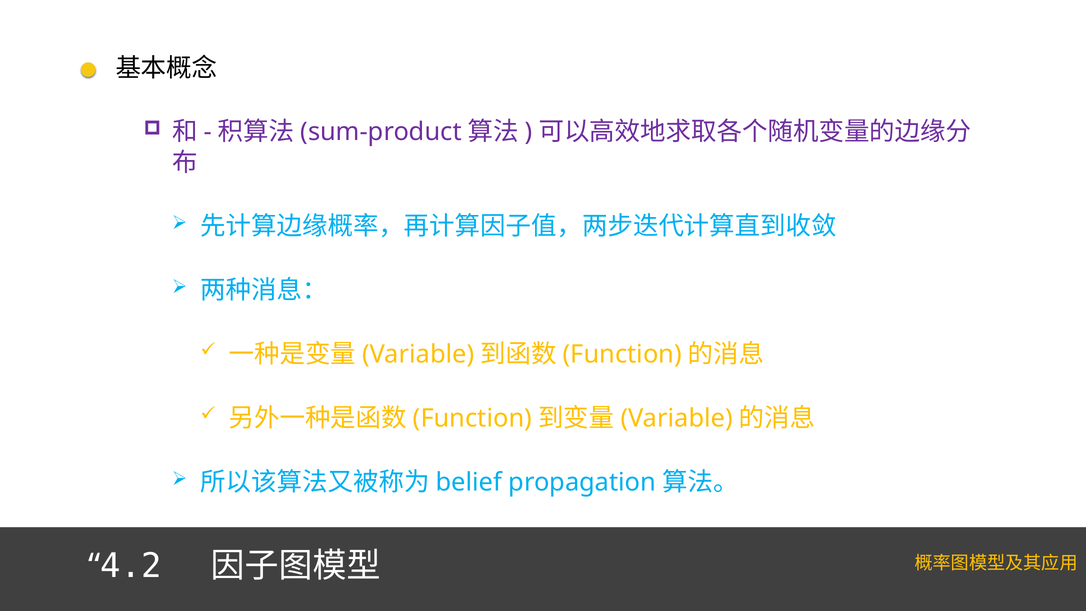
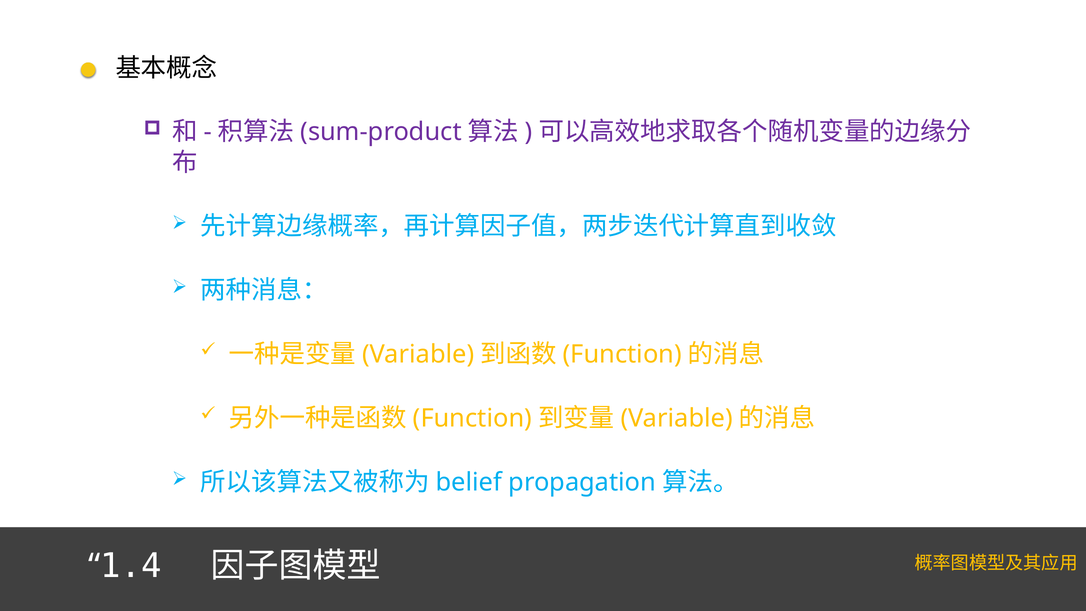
4.2: 4.2 -> 1.4
